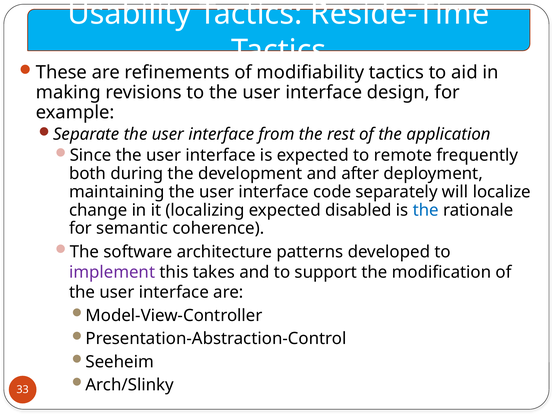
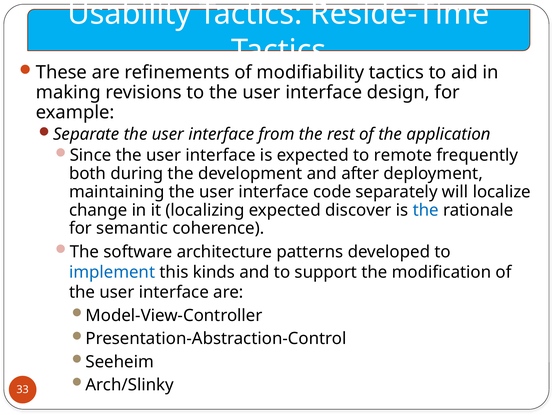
disabled: disabled -> discover
implement colour: purple -> blue
takes: takes -> kinds
